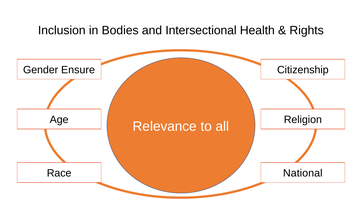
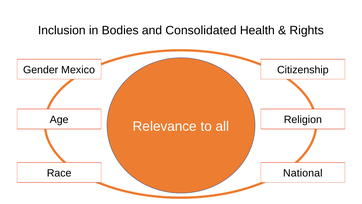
Intersectional: Intersectional -> Consolidated
Ensure: Ensure -> Mexico
